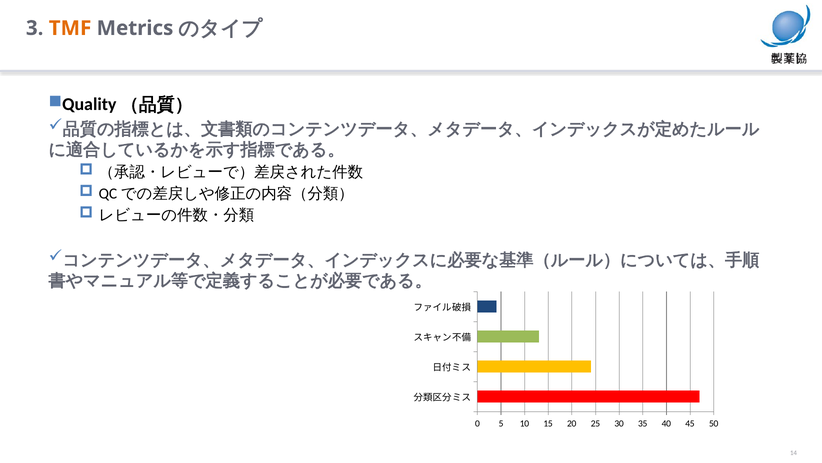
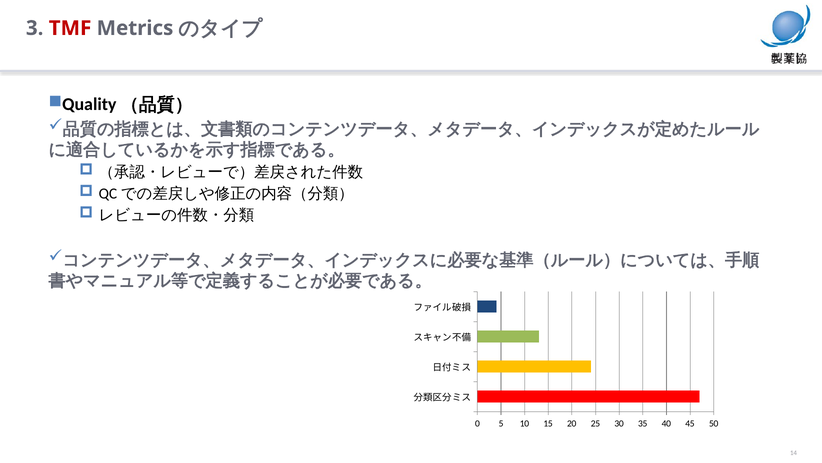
TMF colour: orange -> red
